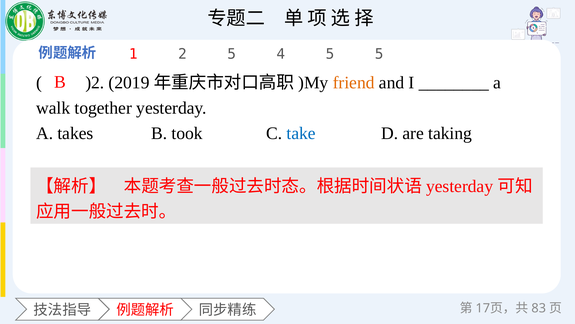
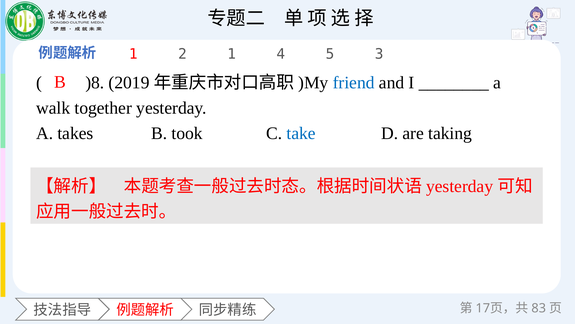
2 5: 5 -> 1
5 5: 5 -> 3
)2: )2 -> )8
friend colour: orange -> blue
